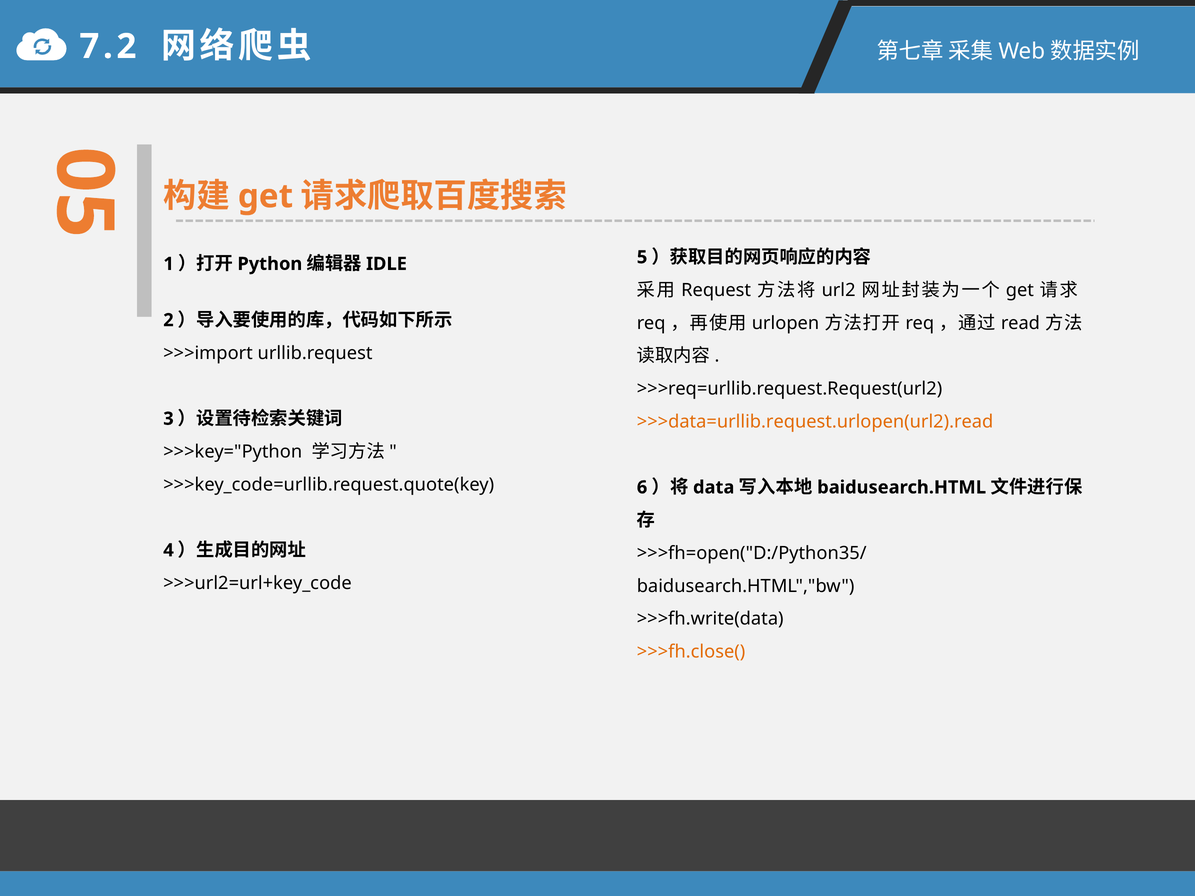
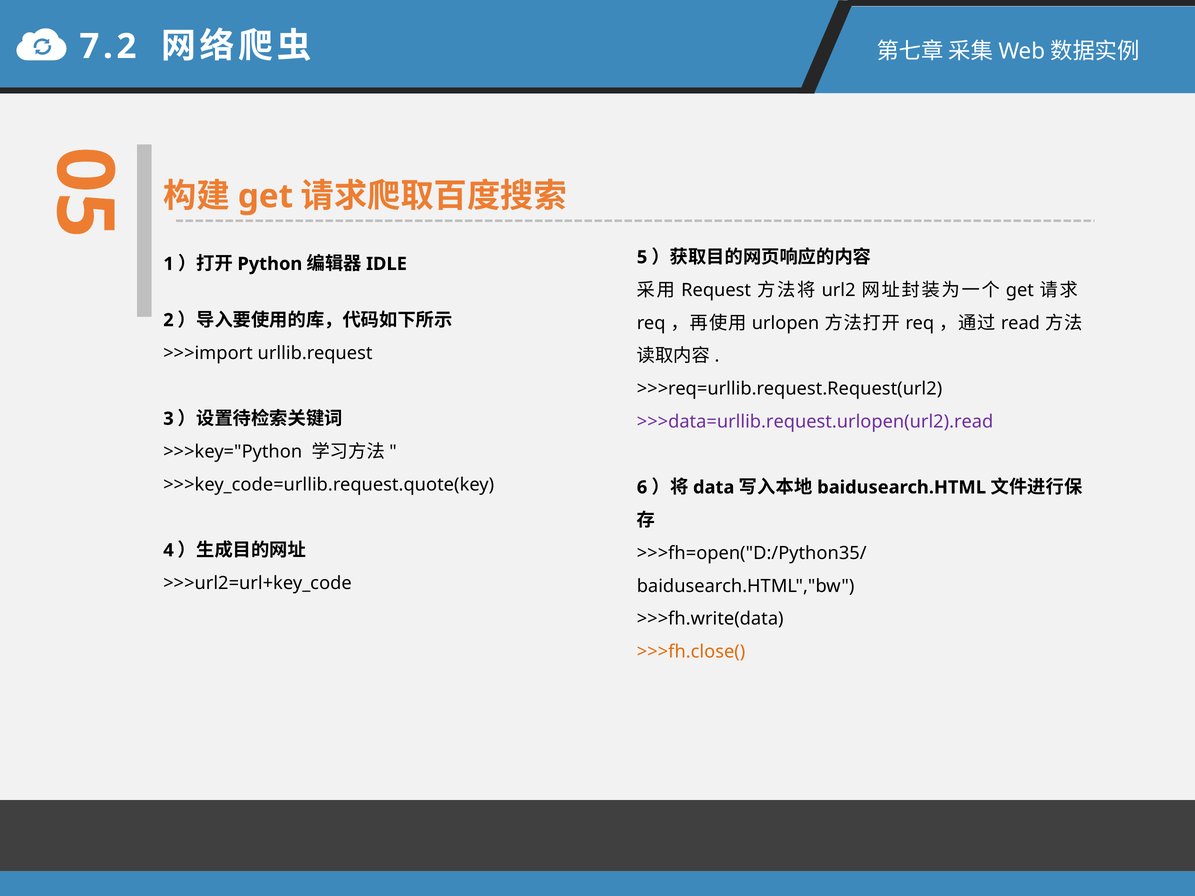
>>>data=urllib.request.urlopen(url2).read colour: orange -> purple
